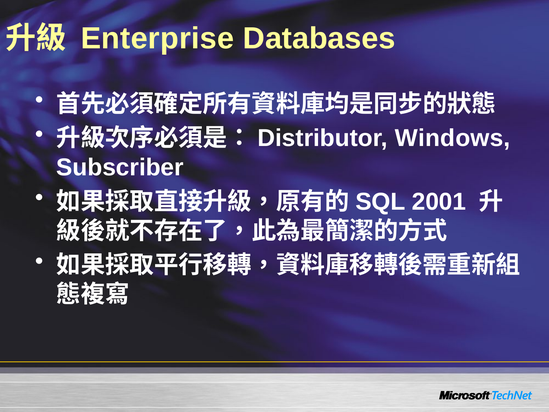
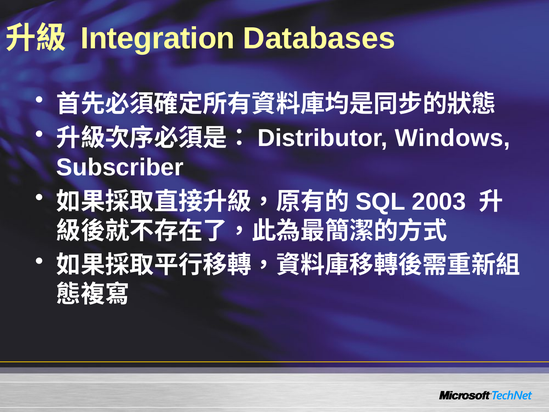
Enterprise: Enterprise -> Integration
2001: 2001 -> 2003
